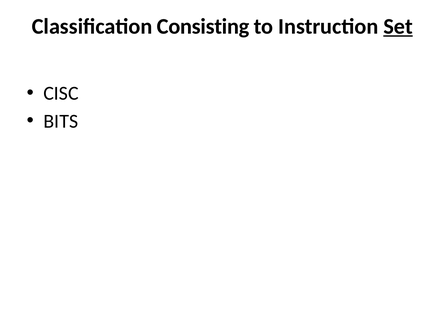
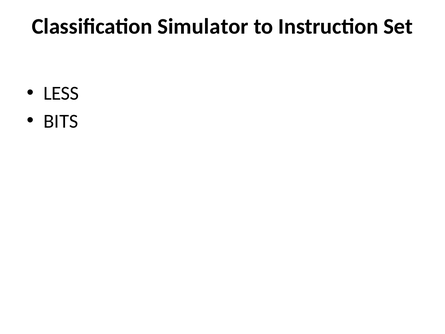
Consisting: Consisting -> Simulator
Set underline: present -> none
CISC: CISC -> LESS
